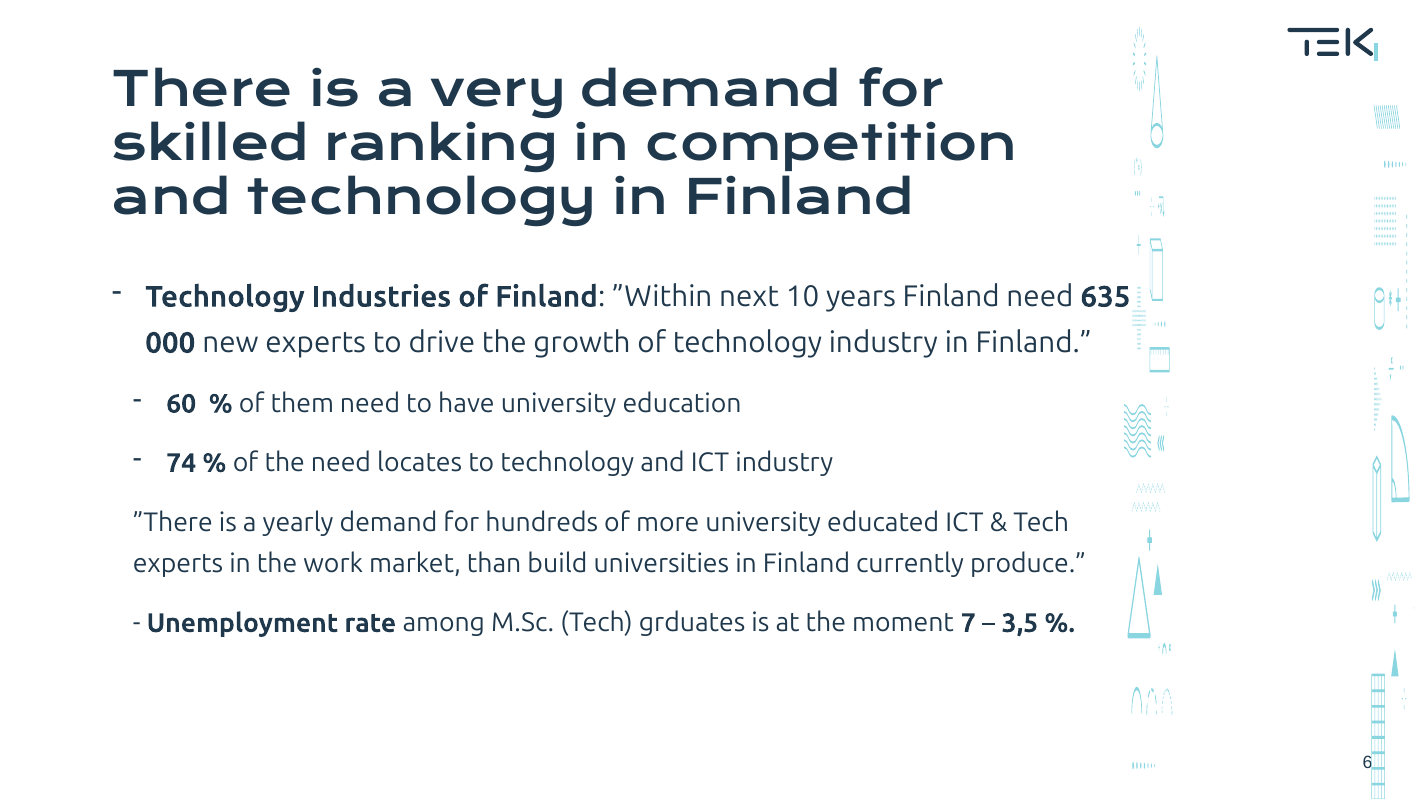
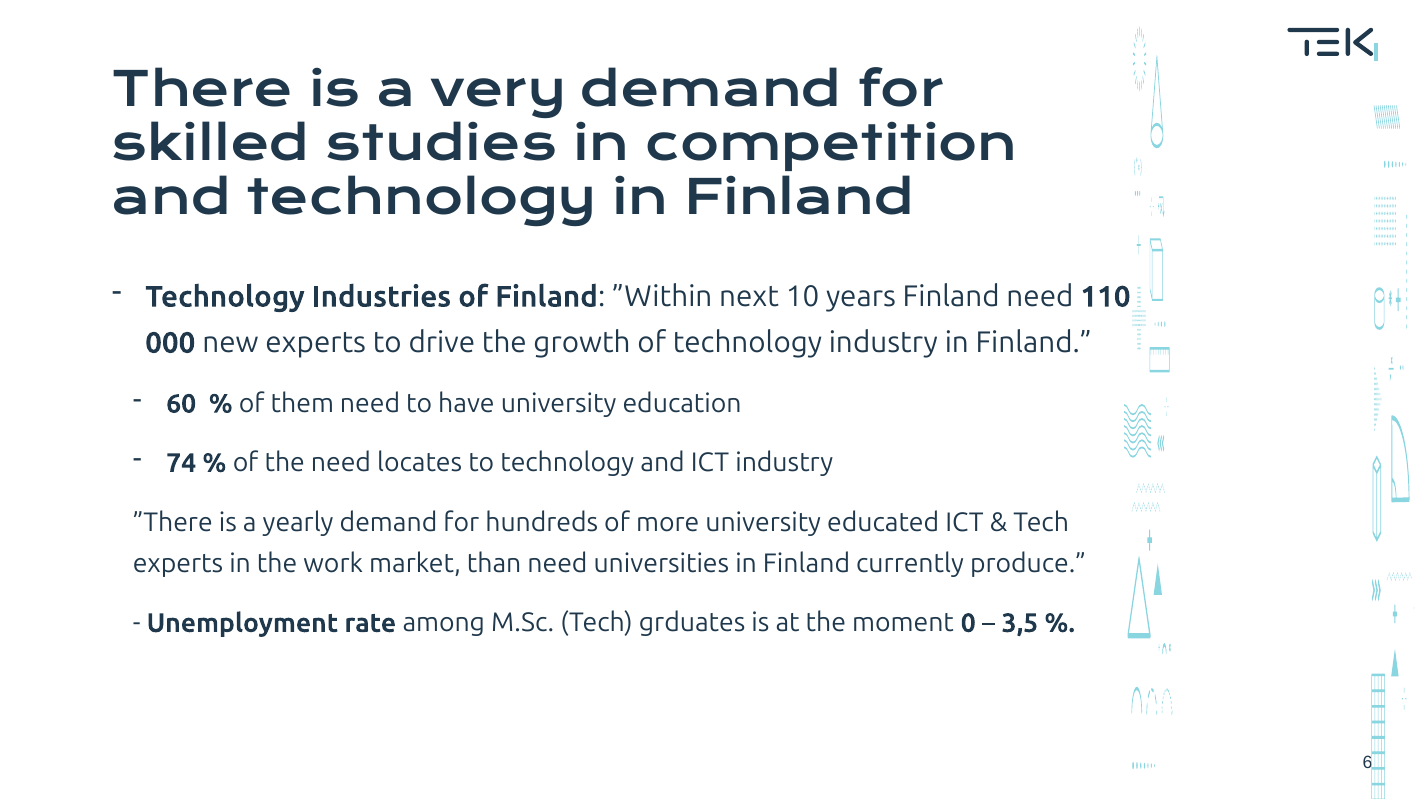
ranking: ranking -> studies
635: 635 -> 110
than build: build -> need
7: 7 -> 0
